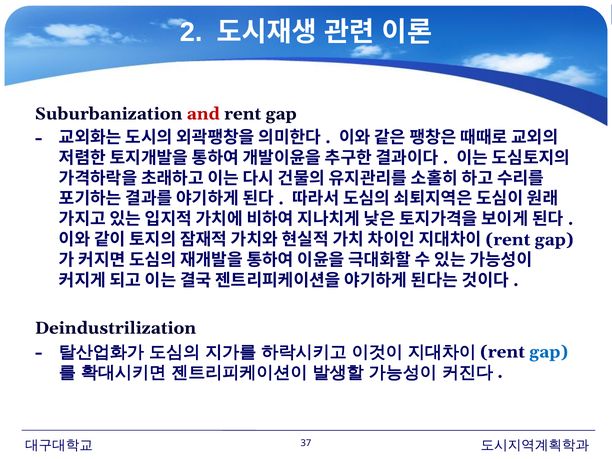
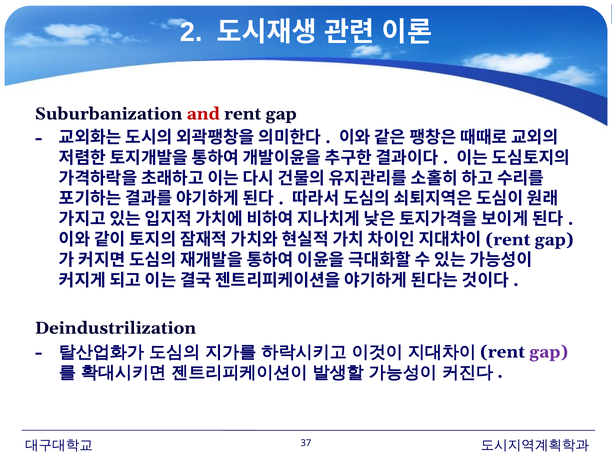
gap at (549, 352) colour: blue -> purple
